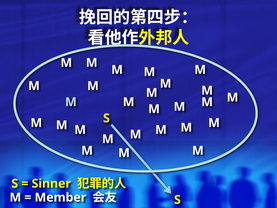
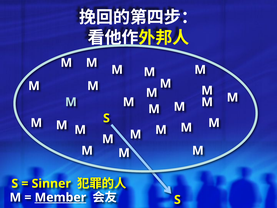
Member underline: none -> present
